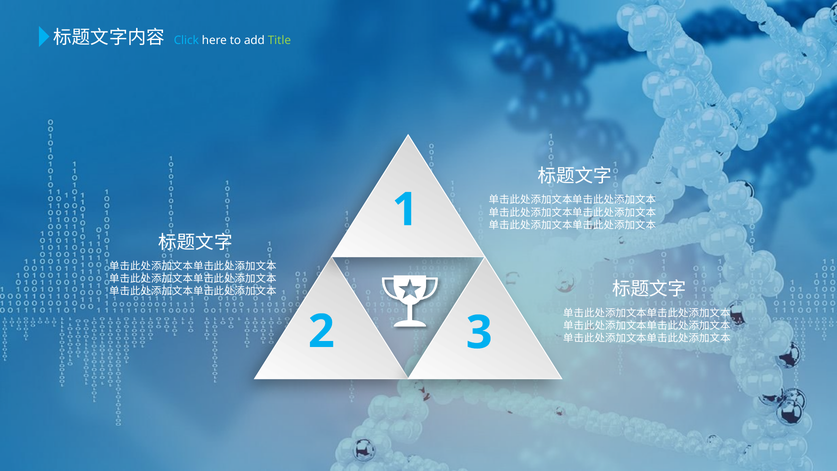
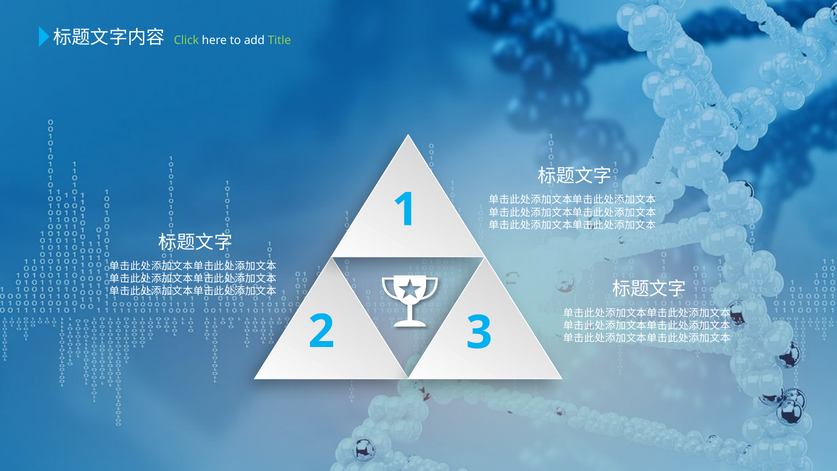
Click colour: light blue -> light green
